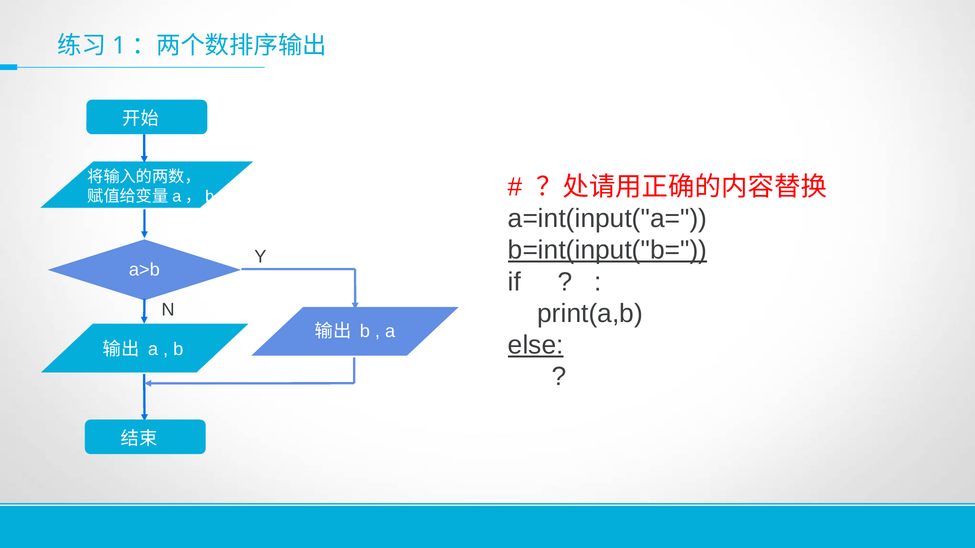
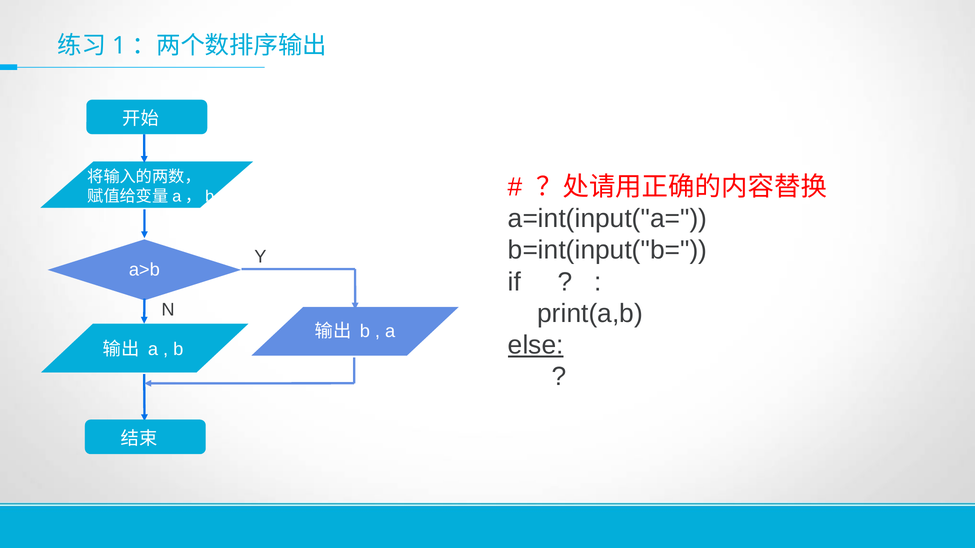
b=int(input("b= underline: present -> none
